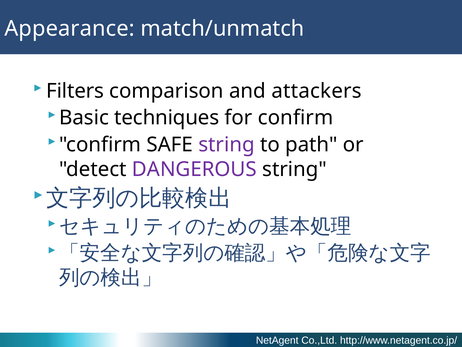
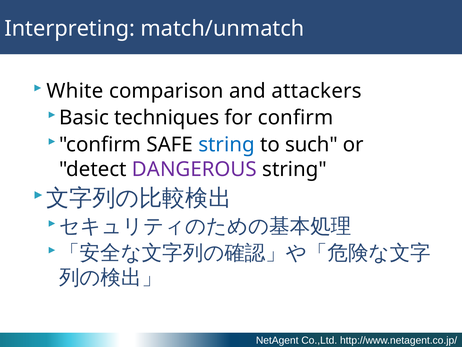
Appearance: Appearance -> Interpreting
Filters: Filters -> White
string at (227, 144) colour: purple -> blue
path: path -> such
